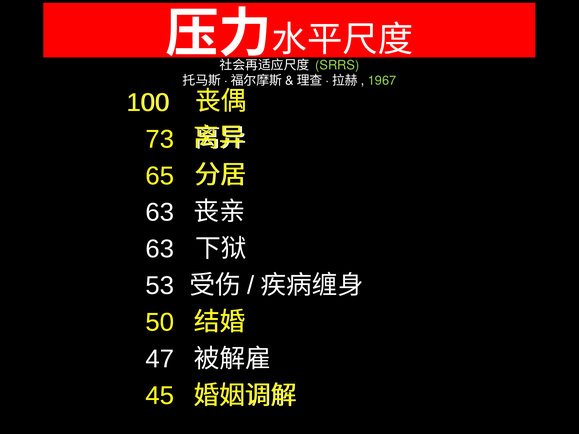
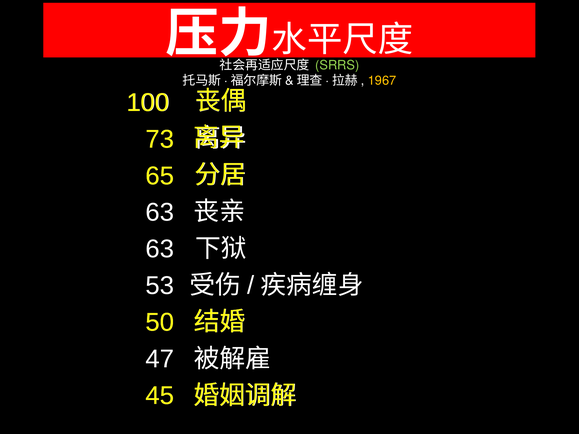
1967 colour: light green -> yellow
